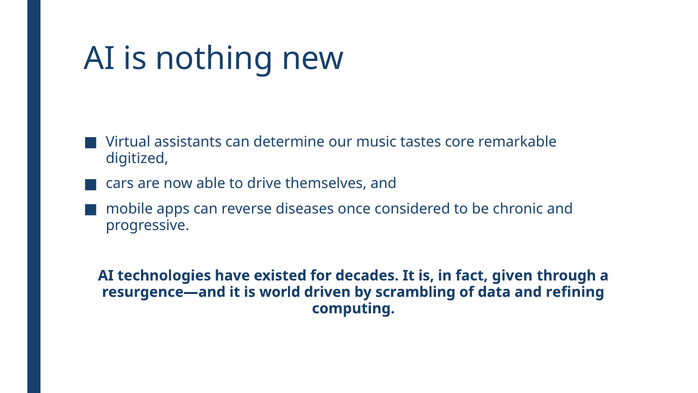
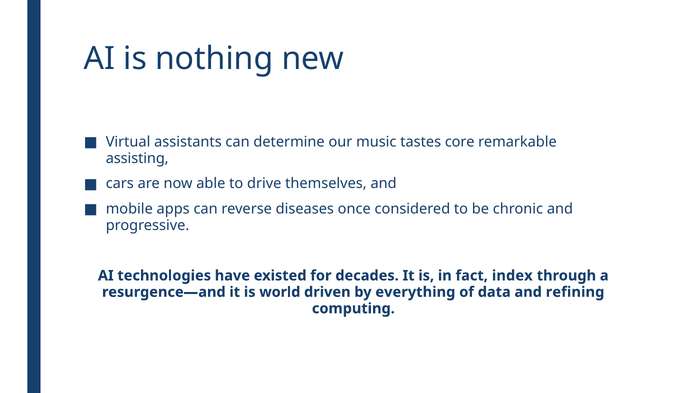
digitized: digitized -> assisting
given: given -> index
scrambling: scrambling -> everything
